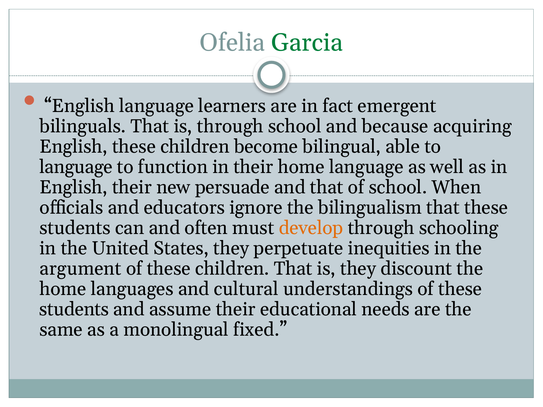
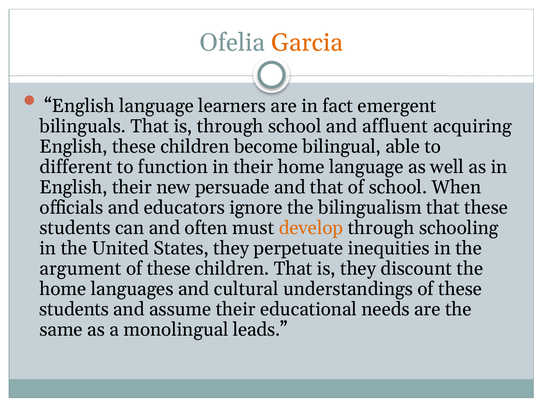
Garcia colour: green -> orange
because: because -> affluent
language at (76, 167): language -> different
fixed: fixed -> leads
